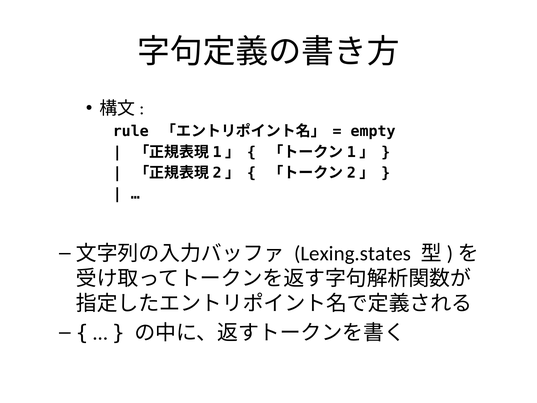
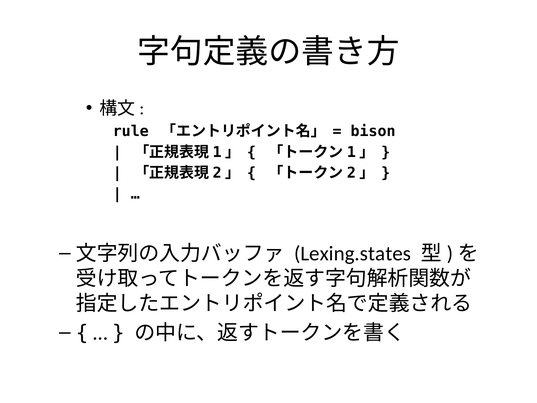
empty: empty -> bison
